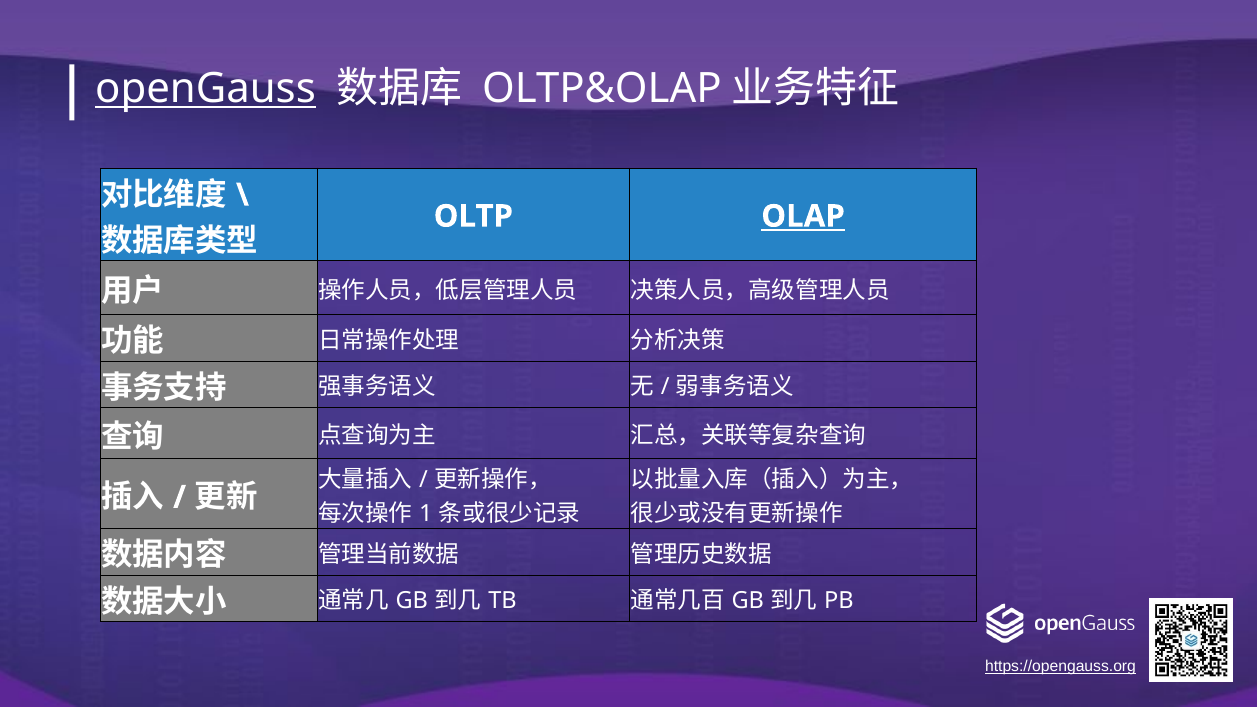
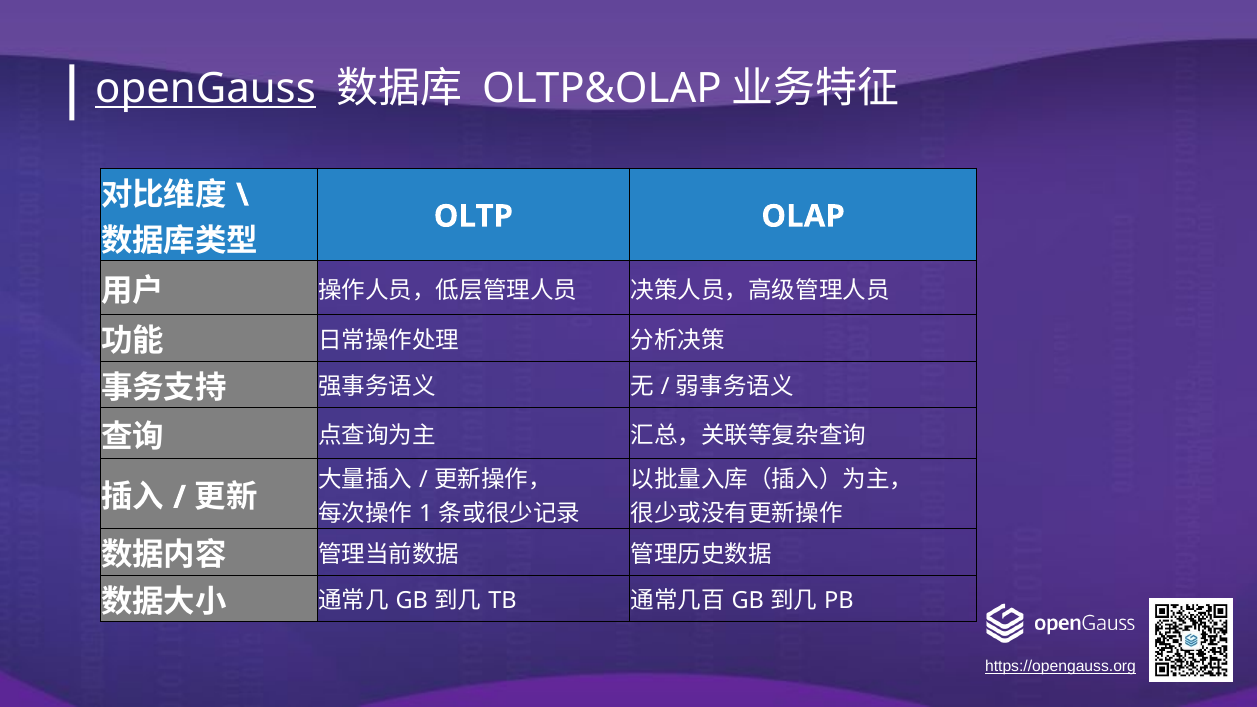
OLAP underline: present -> none
